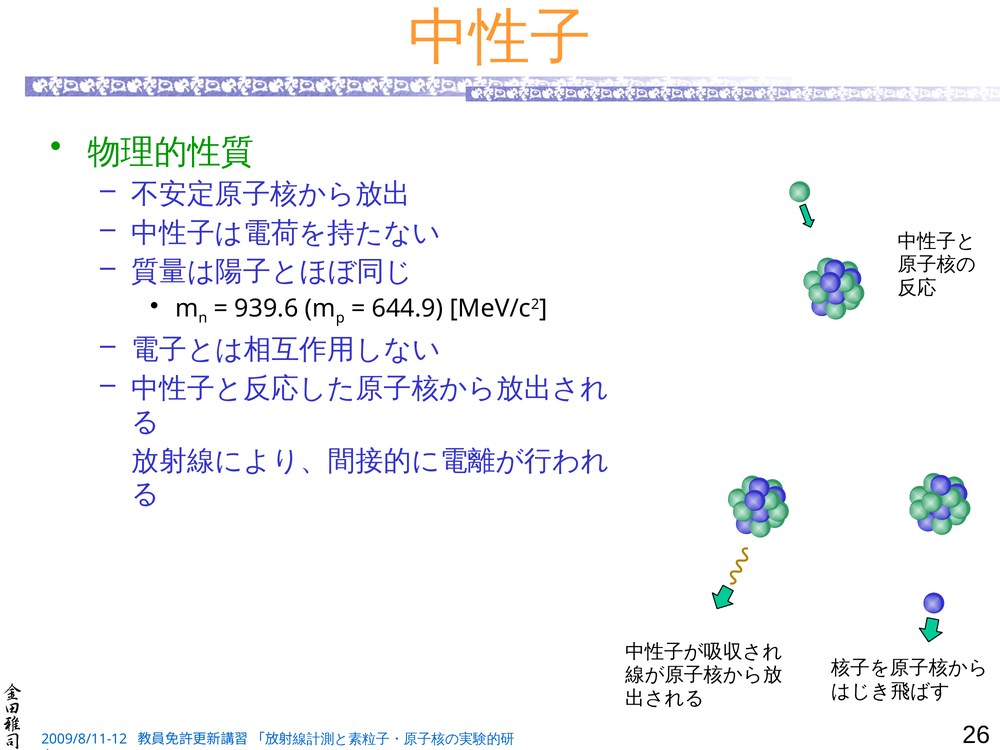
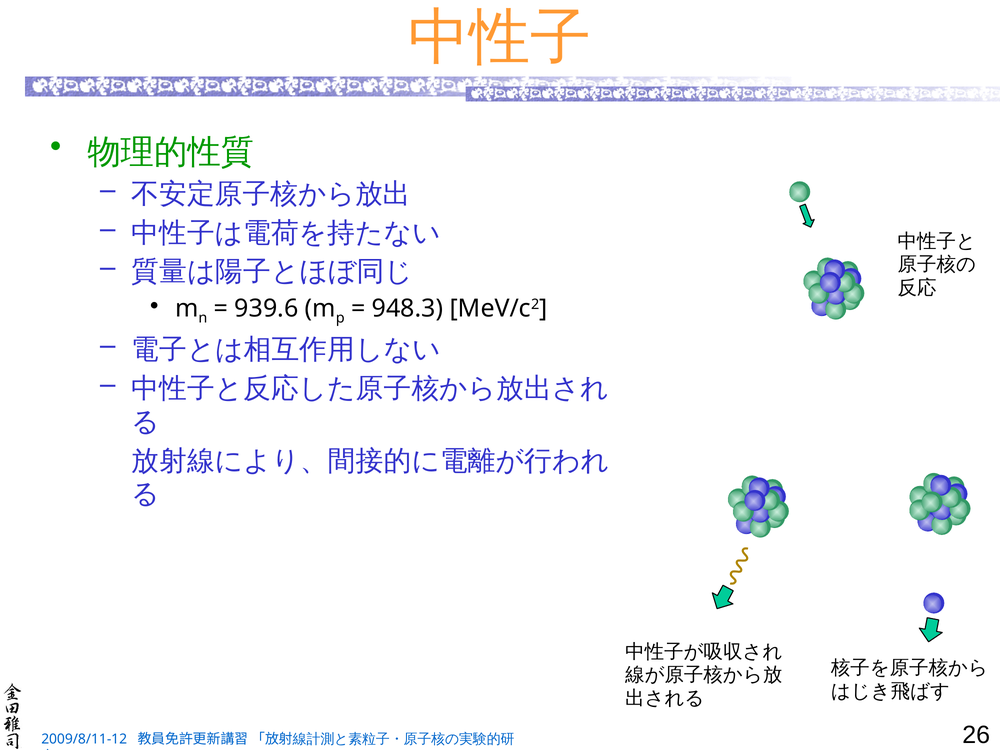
644.9: 644.9 -> 948.3
